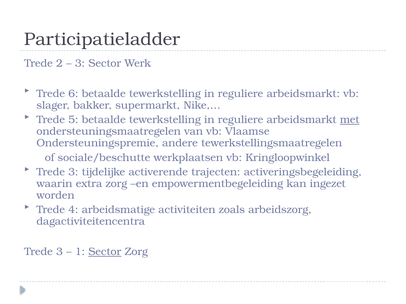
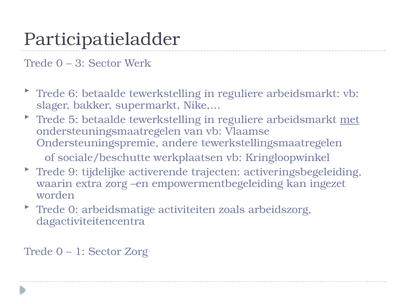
2 at (59, 63): 2 -> 0
3 at (73, 172): 3 -> 9
4 at (73, 210): 4 -> 0
3 at (59, 252): 3 -> 0
Sector at (105, 252) underline: present -> none
